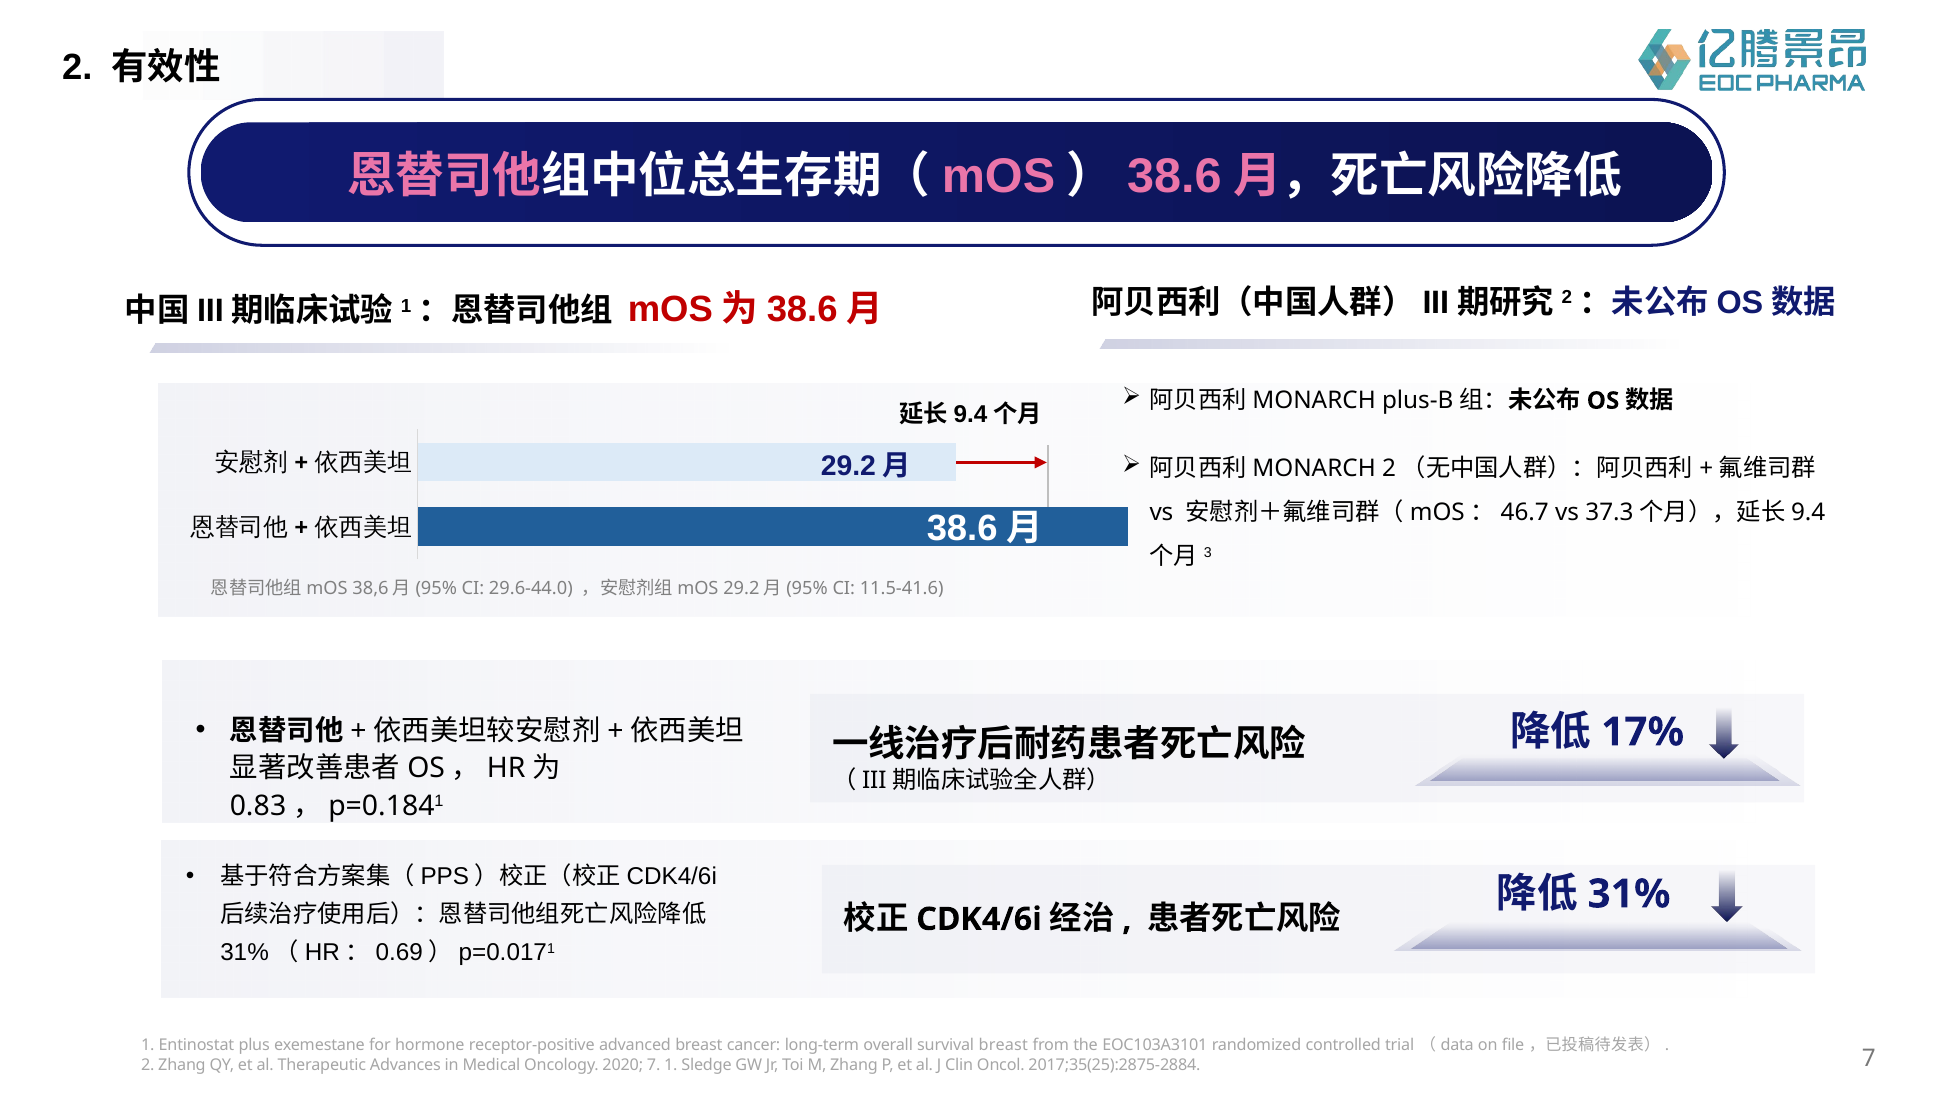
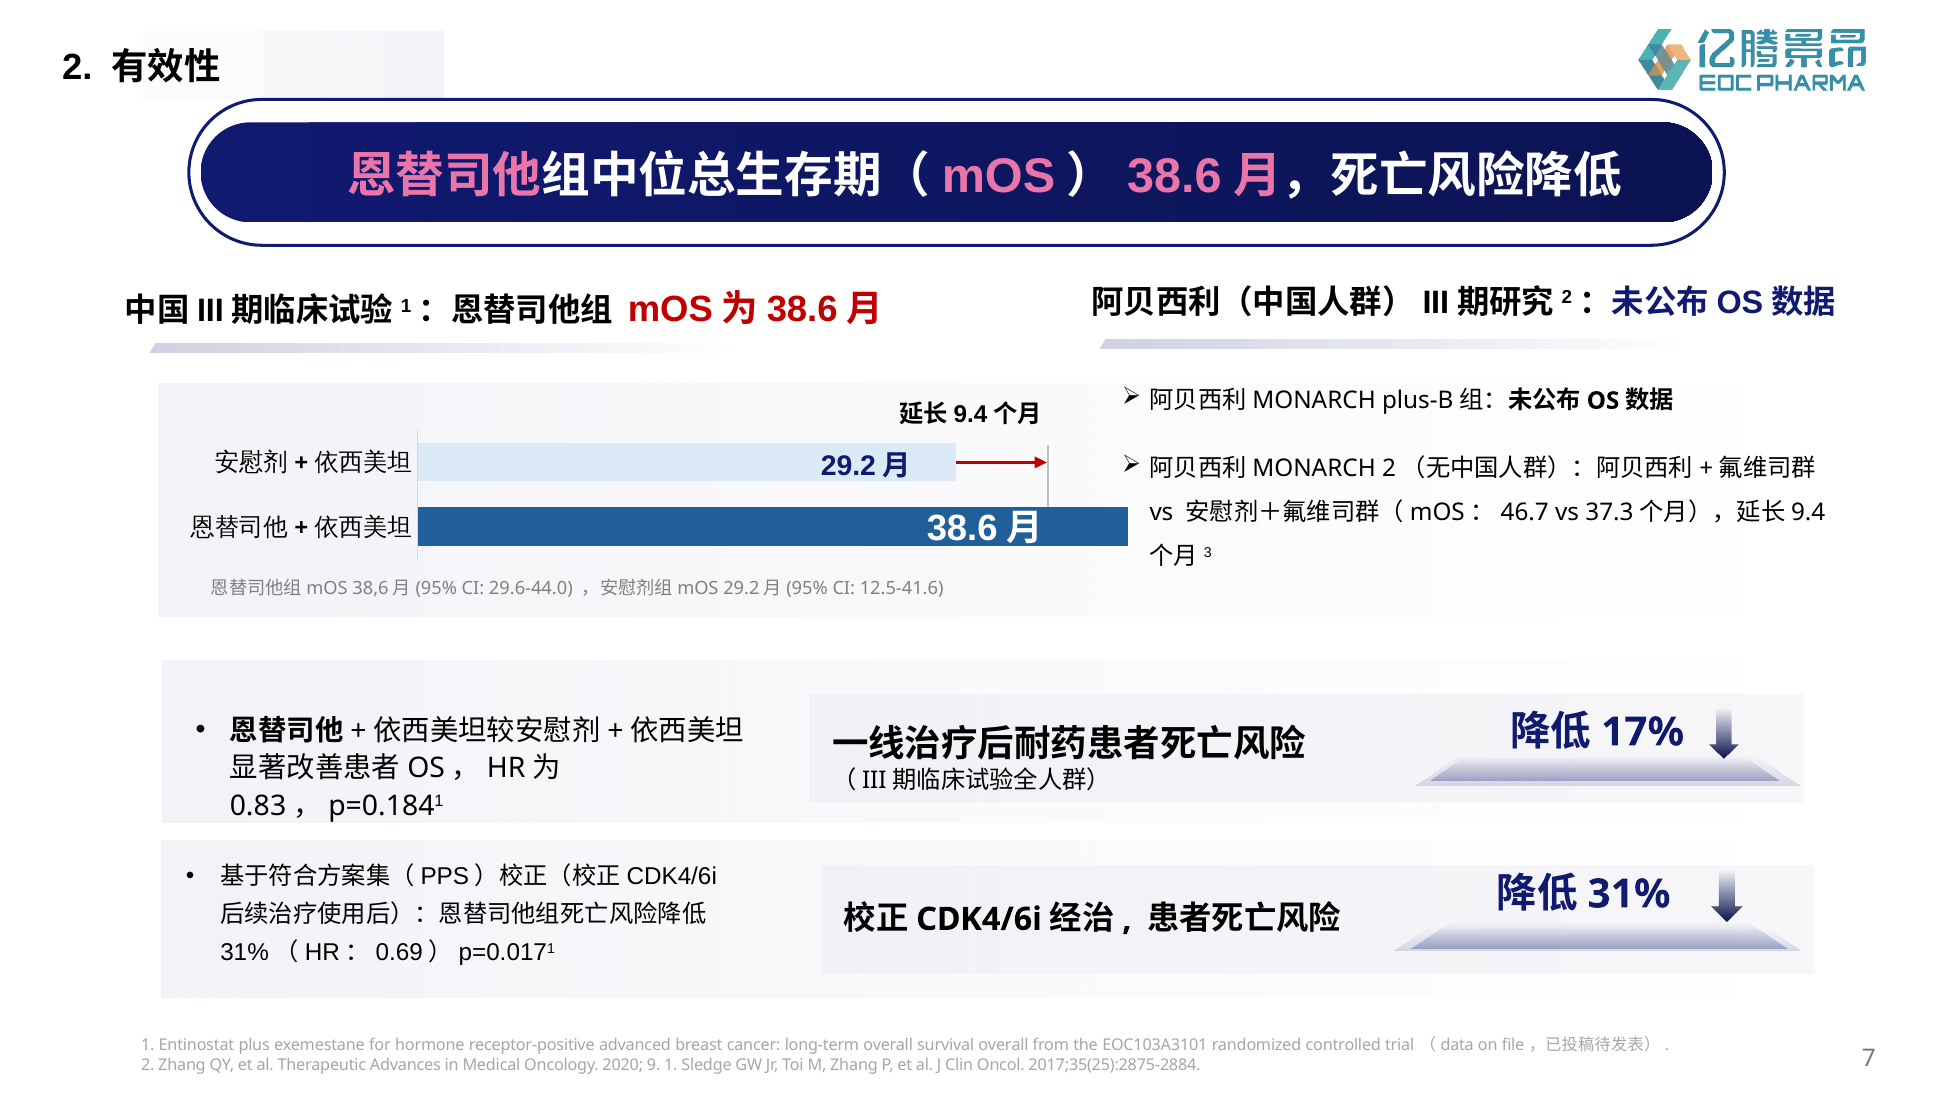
11.5-41.6: 11.5-41.6 -> 12.5-41.6
survival breast: breast -> overall
2020 7: 7 -> 9
